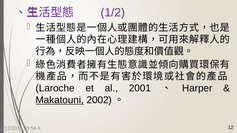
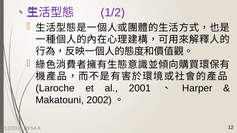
Makatouni underline: present -> none
